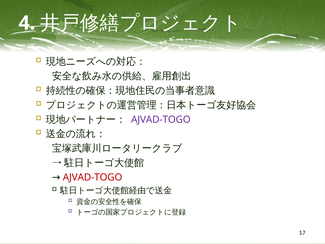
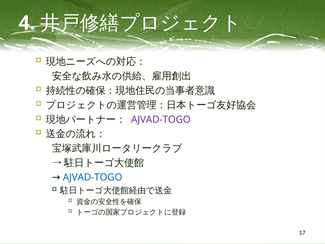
AJVAD-TOGO at (93, 177) colour: red -> blue
